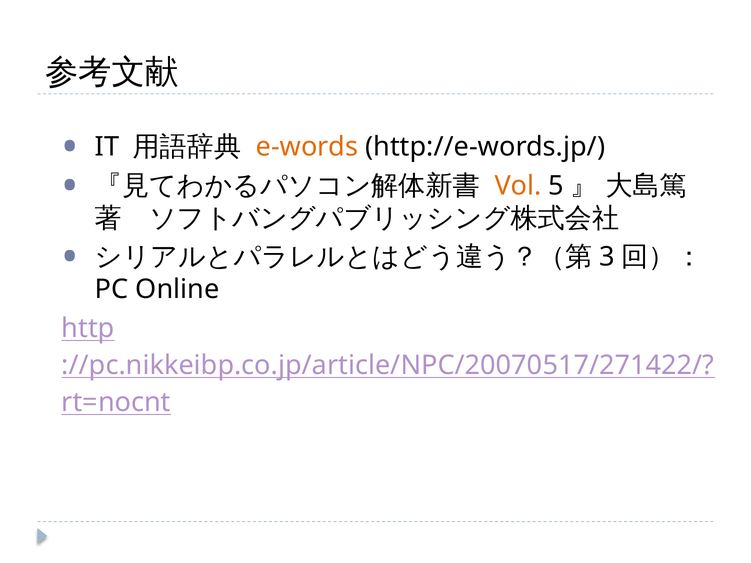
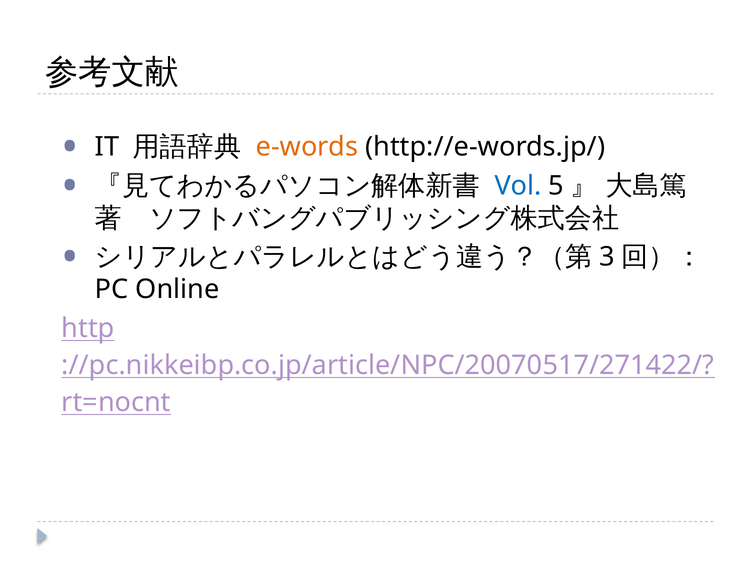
Vol colour: orange -> blue
